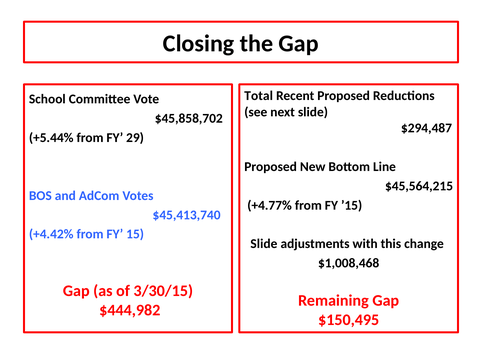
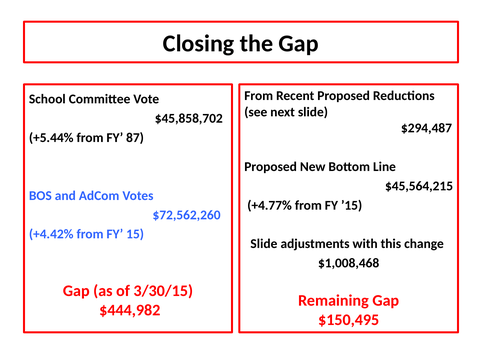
Total at (259, 96): Total -> From
29: 29 -> 87
$45,413,740: $45,413,740 -> $72,562,260
